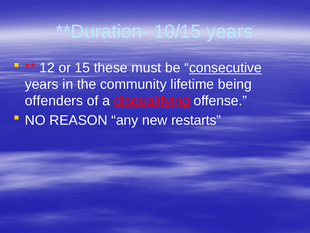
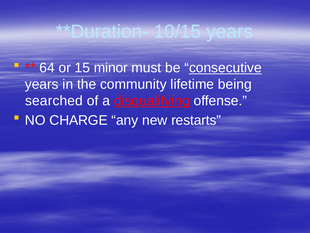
12: 12 -> 64
these: these -> minor
offenders: offenders -> searched
REASON: REASON -> CHARGE
